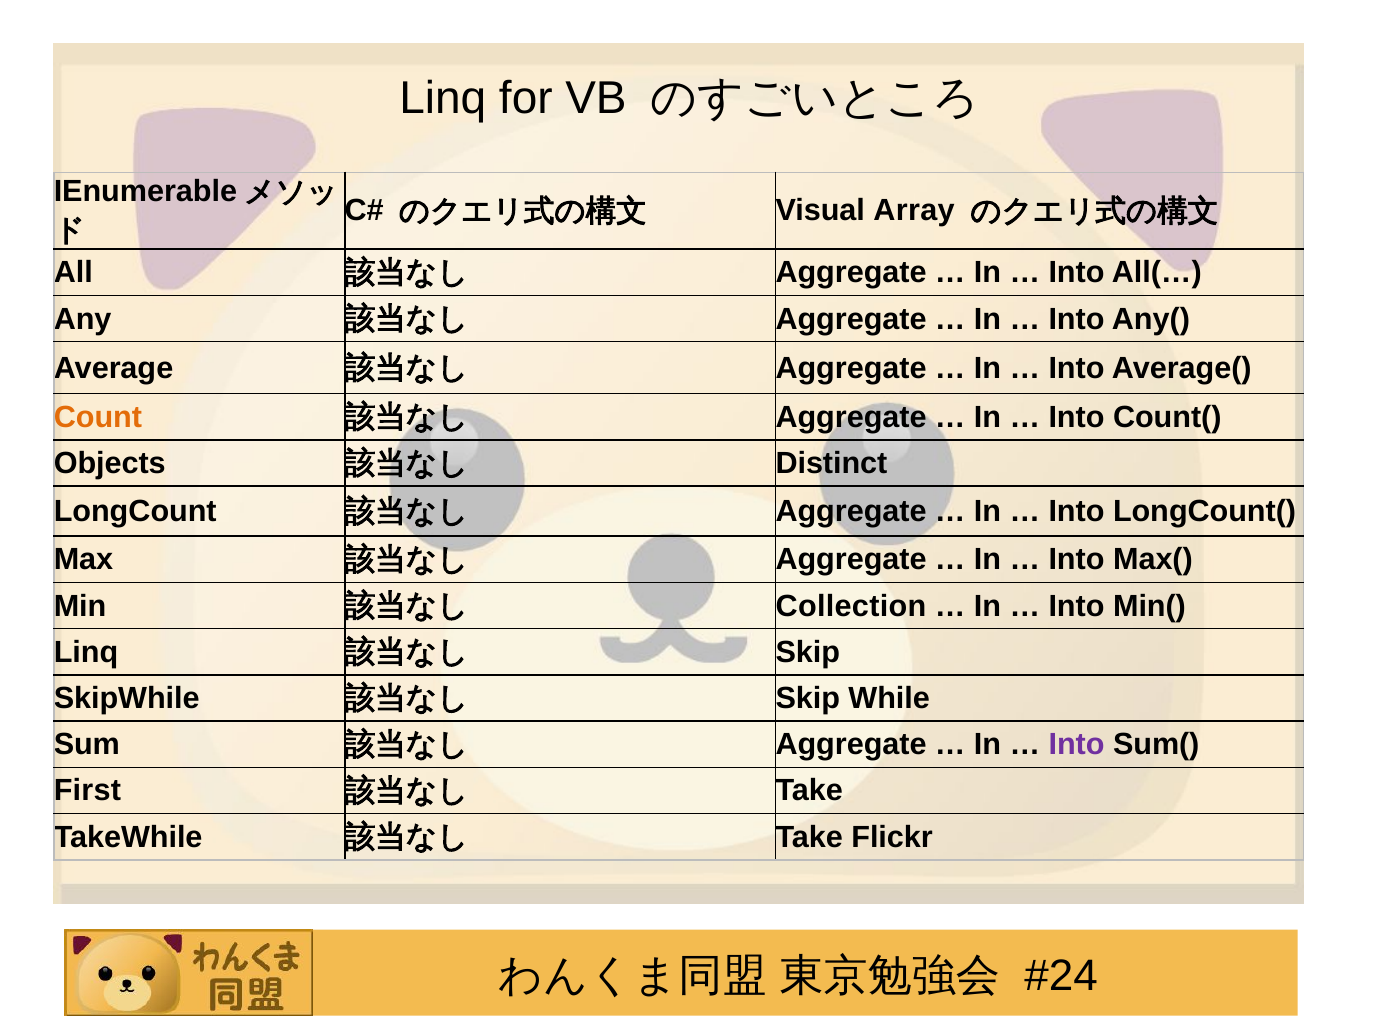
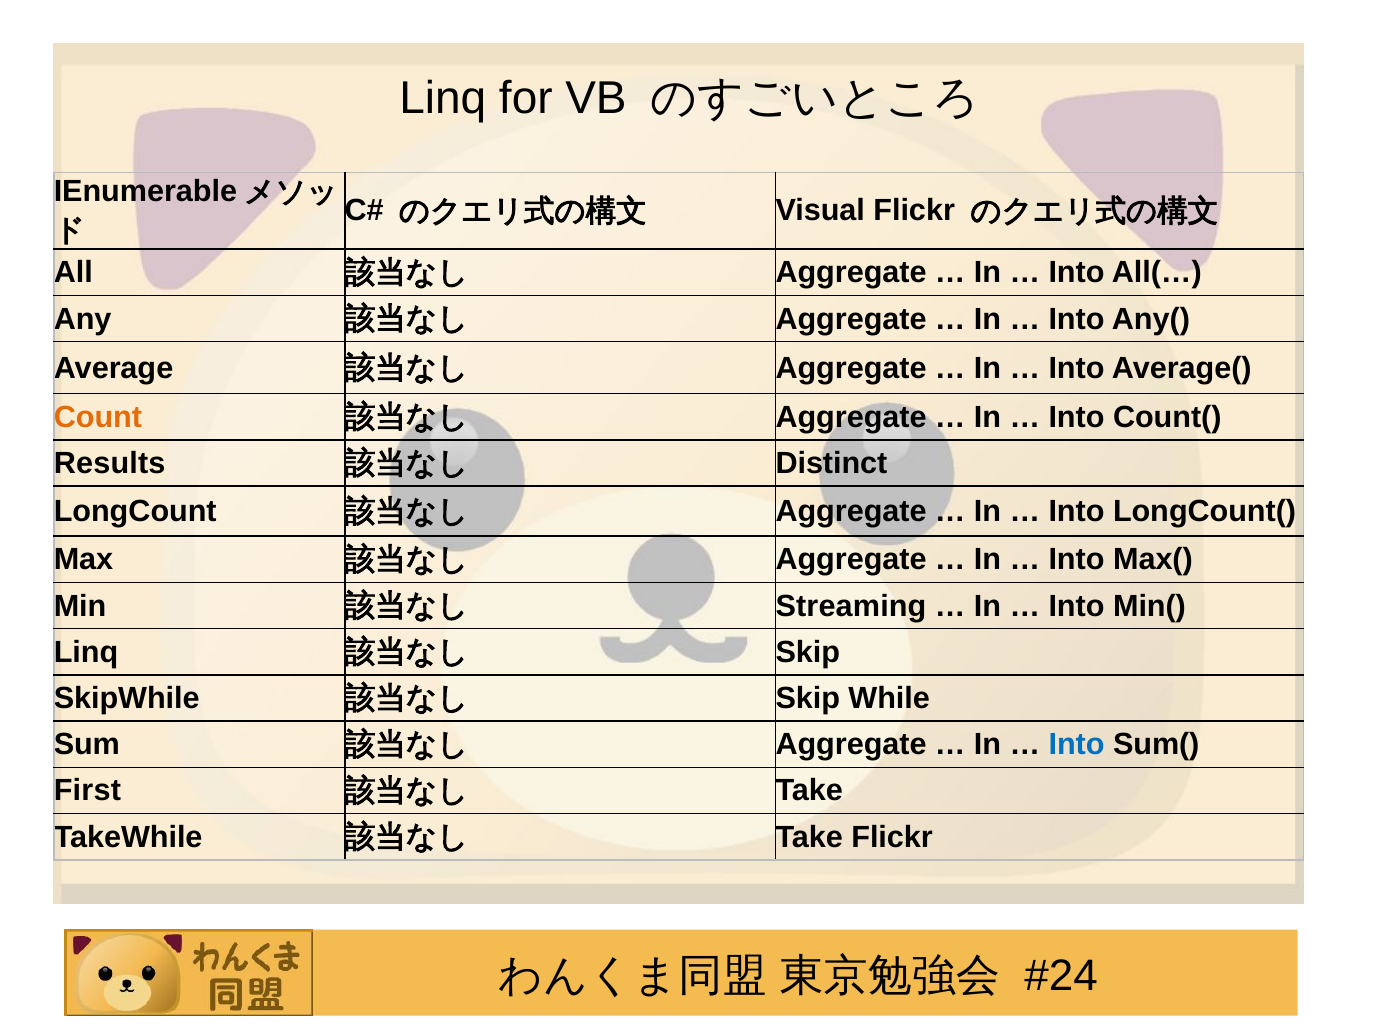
Visual Array: Array -> Flickr
Objects: Objects -> Results
Collection: Collection -> Streaming
Into at (1077, 745) colour: purple -> blue
